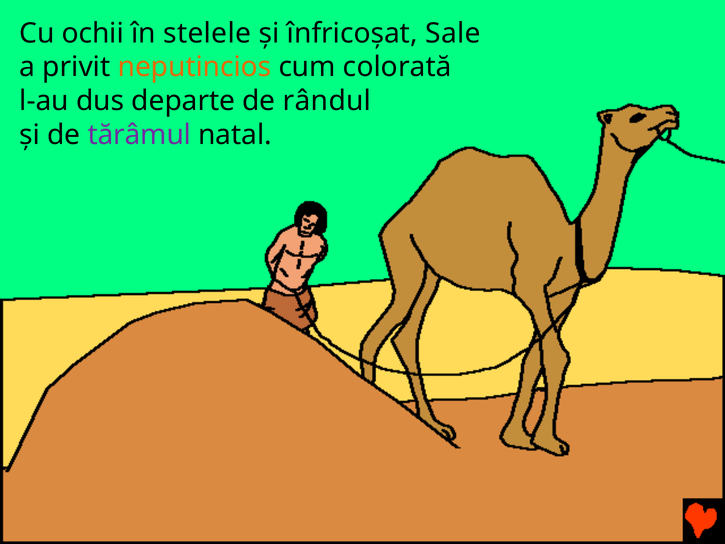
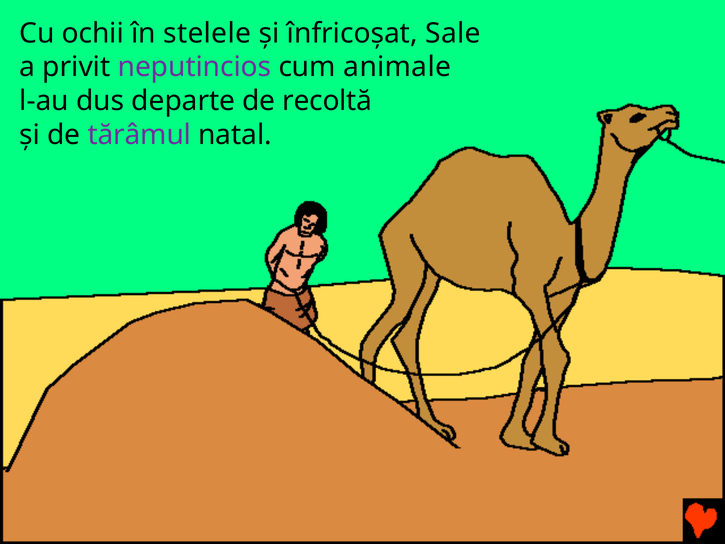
neputincios colour: orange -> purple
colorată: colorată -> animale
rândul: rândul -> recoltă
